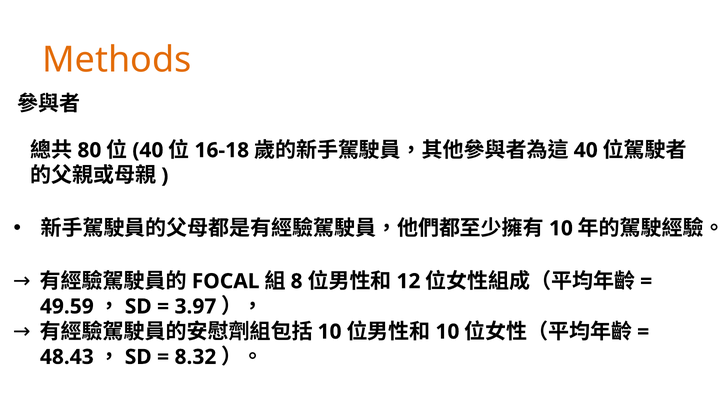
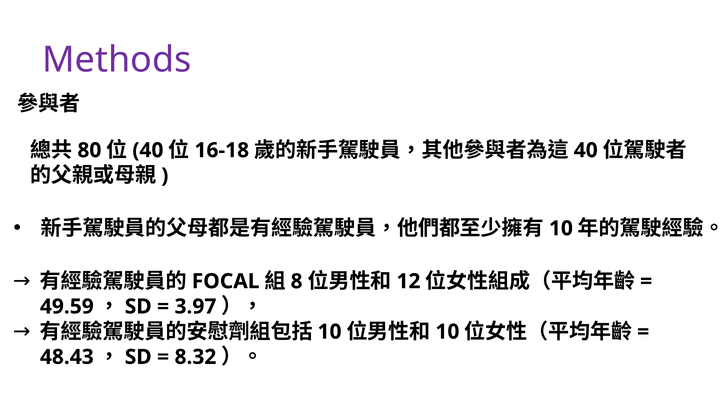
Methods colour: orange -> purple
